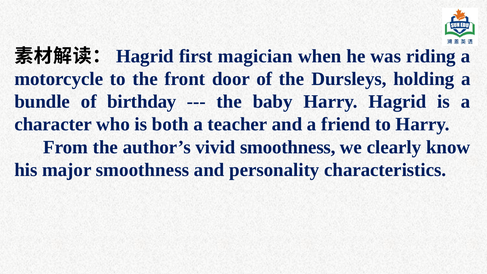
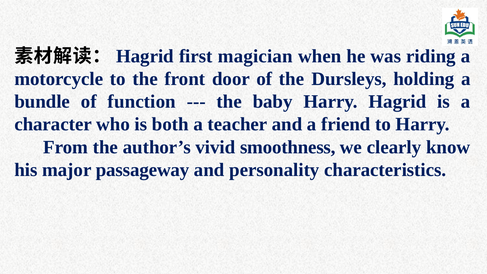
birthday: birthday -> function
major smoothness: smoothness -> passageway
